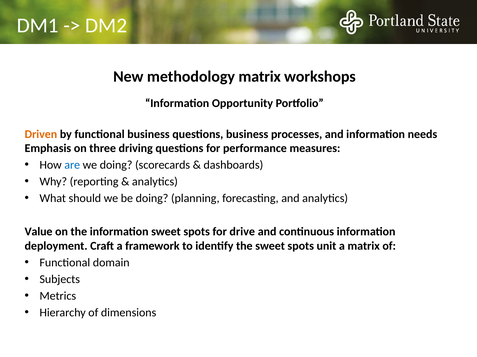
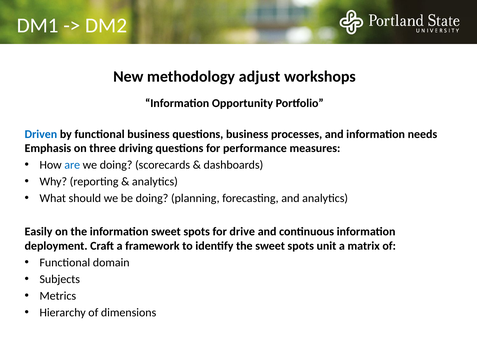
methodology matrix: matrix -> adjust
Driven colour: orange -> blue
Value: Value -> Easily
